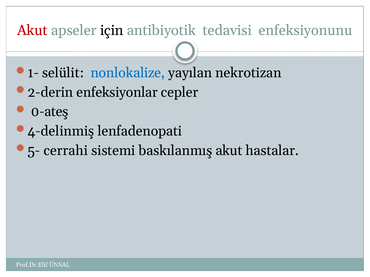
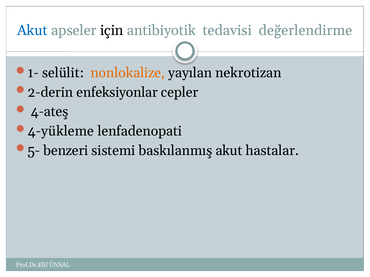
Akut at (32, 30) colour: red -> blue
enfeksiyonunu: enfeksiyonunu -> değerlendirme
nonlokalize colour: blue -> orange
0-ateş: 0-ateş -> 4-ateş
4-delinmiş: 4-delinmiş -> 4-yükleme
cerrahi: cerrahi -> benzeri
